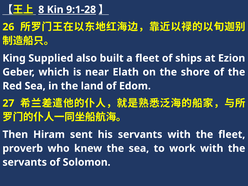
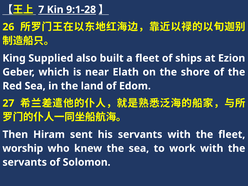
8: 8 -> 7
proverb: proverb -> worship
